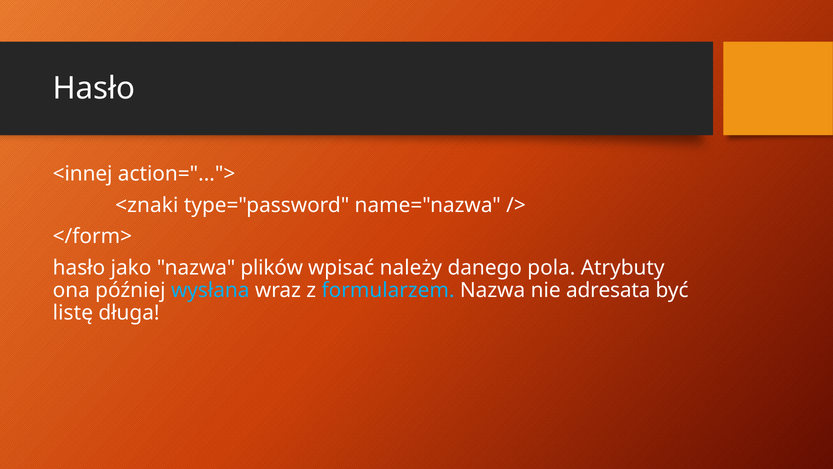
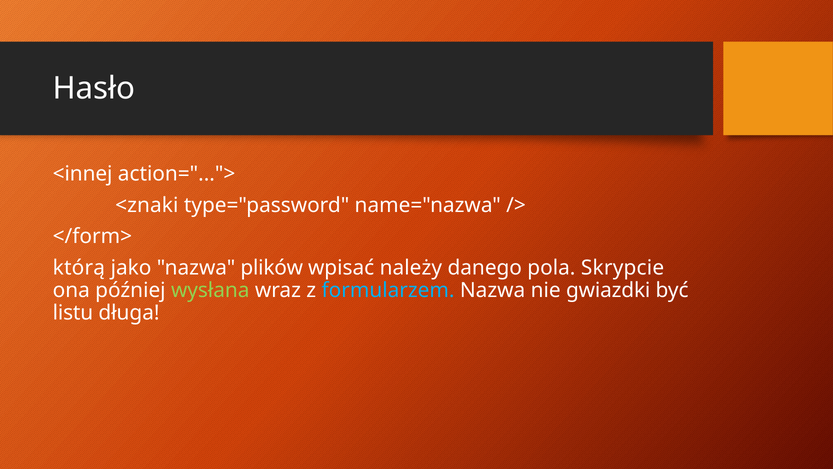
hasło at (79, 267): hasło -> którą
Atrybuty: Atrybuty -> Skrypcie
wysłana colour: light blue -> light green
adresata: adresata -> gwiazdki
listę: listę -> listu
